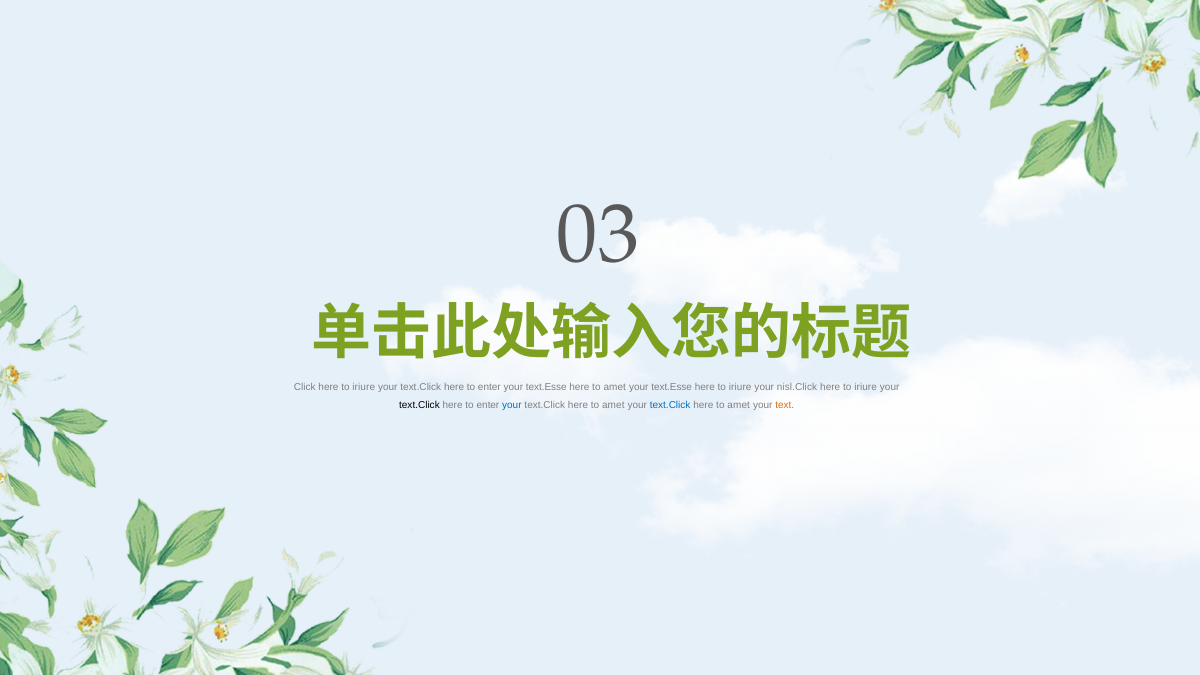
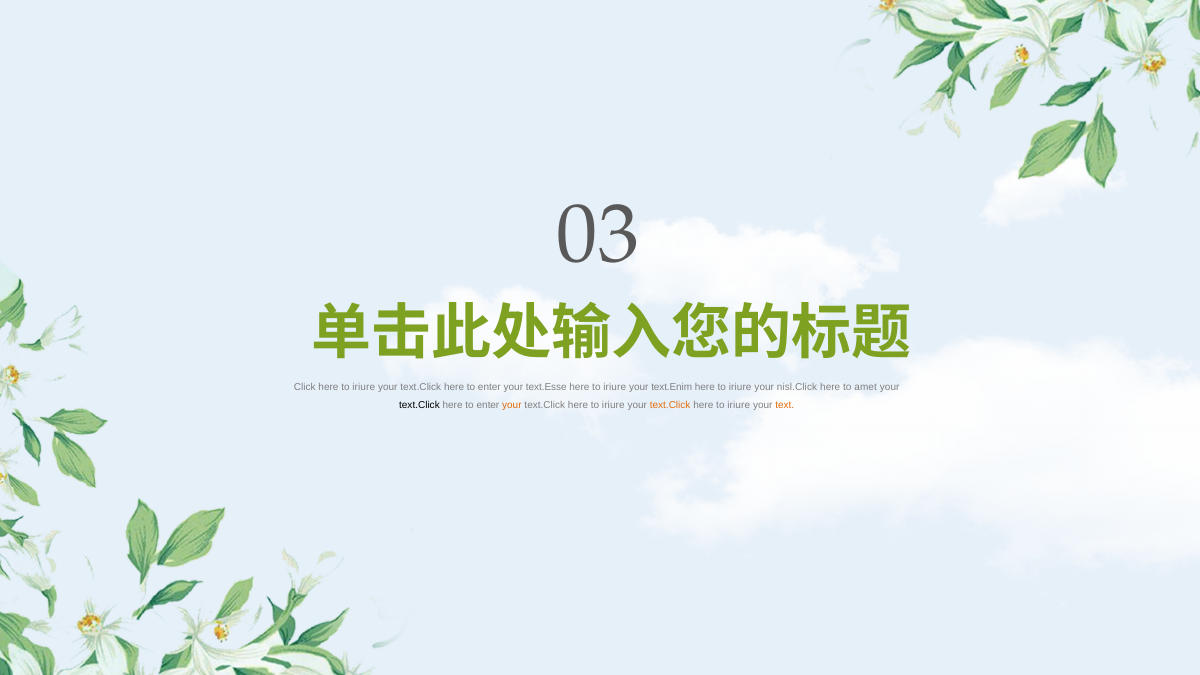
amet at (615, 387): amet -> iriure
text.Esse at (672, 387): text.Esse -> text.Enim
iriure at (866, 387): iriure -> amet
your at (512, 405) colour: blue -> orange
amet at (613, 405): amet -> iriure
text.Click at (670, 405) colour: blue -> orange
amet at (739, 405): amet -> iriure
